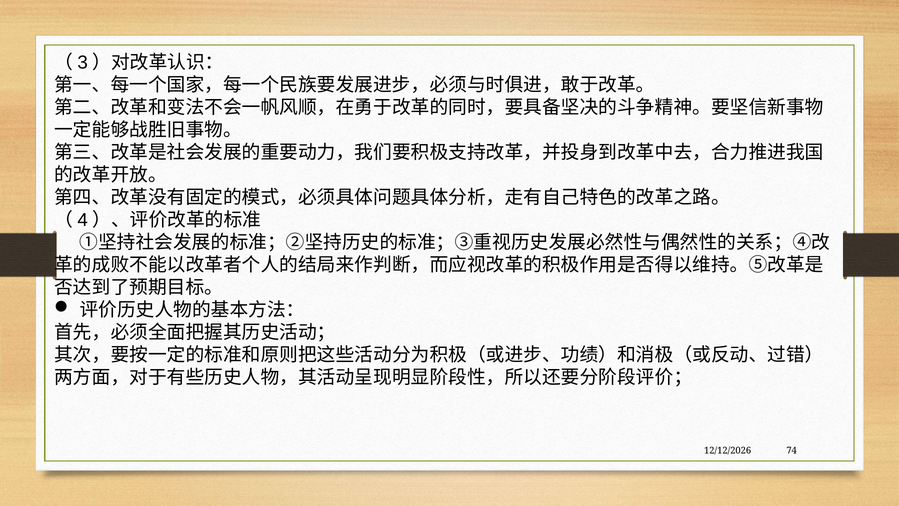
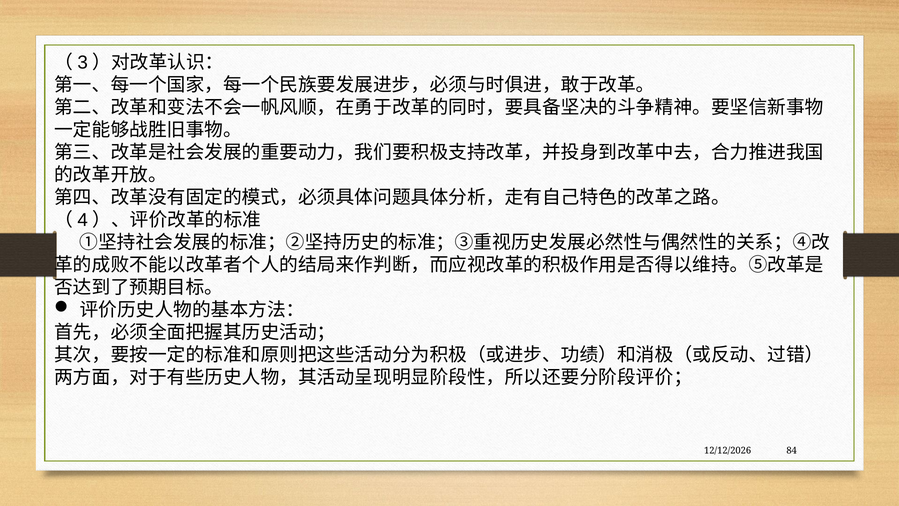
74: 74 -> 84
